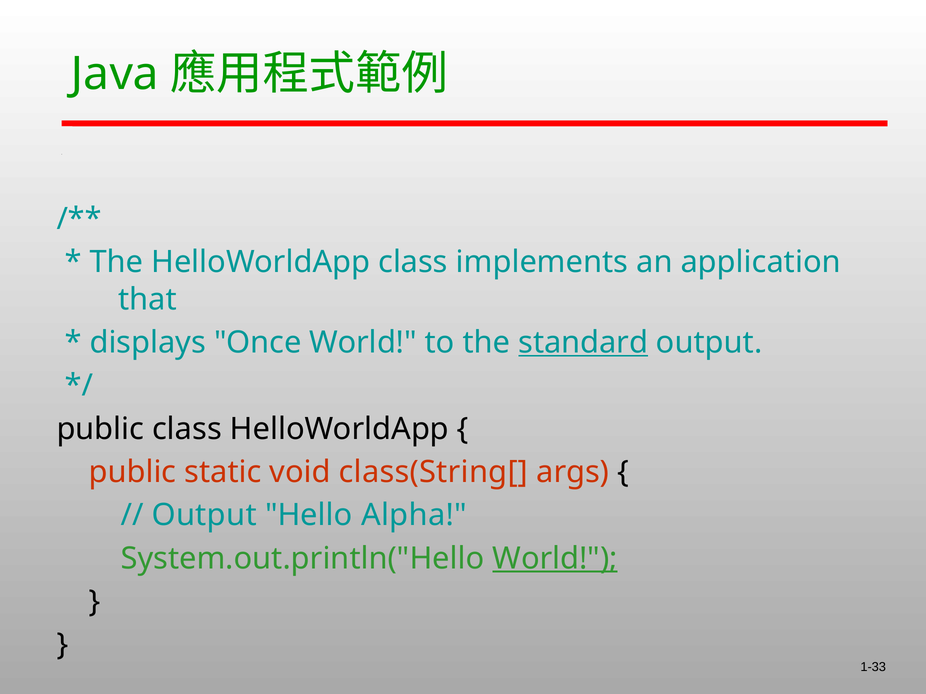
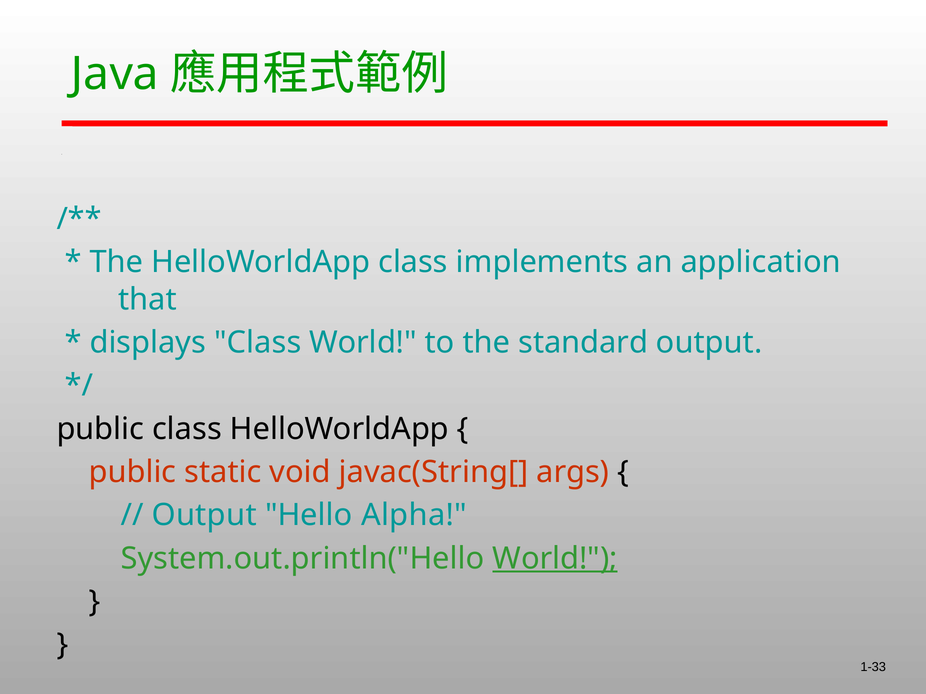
displays Once: Once -> Class
standard underline: present -> none
class(String[: class(String[ -> javac(String[
